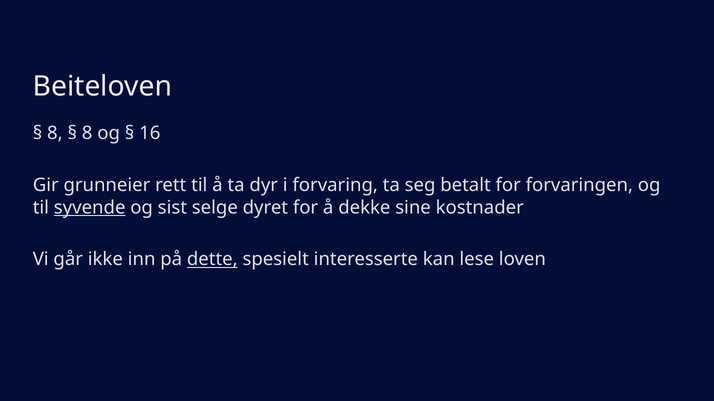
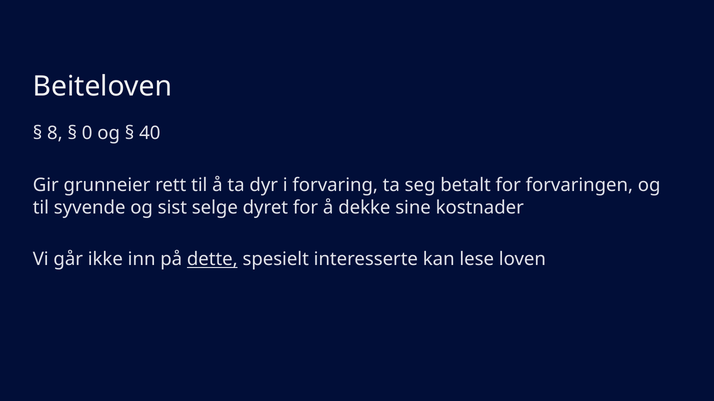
8 at (87, 133): 8 -> 0
16: 16 -> 40
syvende underline: present -> none
